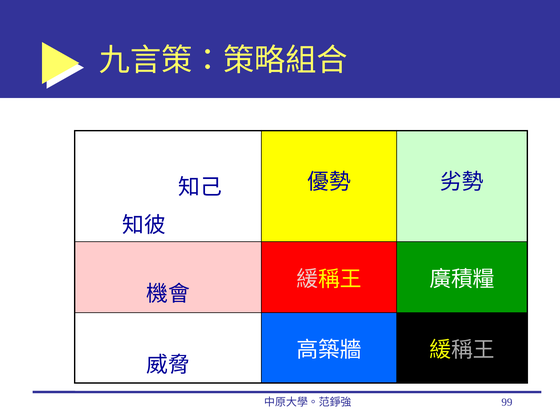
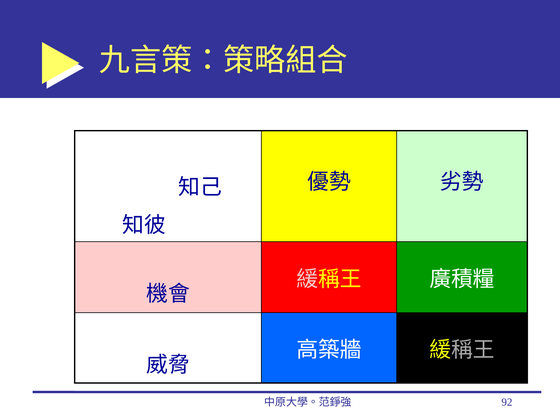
99: 99 -> 92
